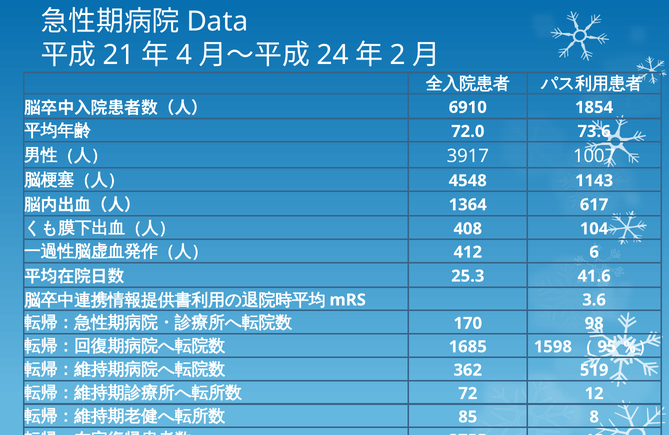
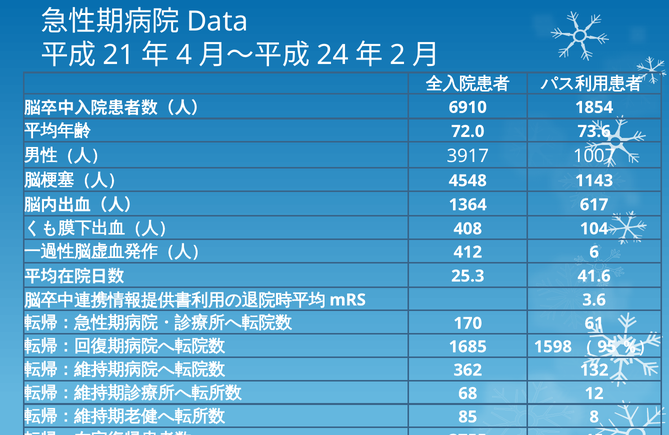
98: 98 -> 61
519: 519 -> 132
72: 72 -> 68
